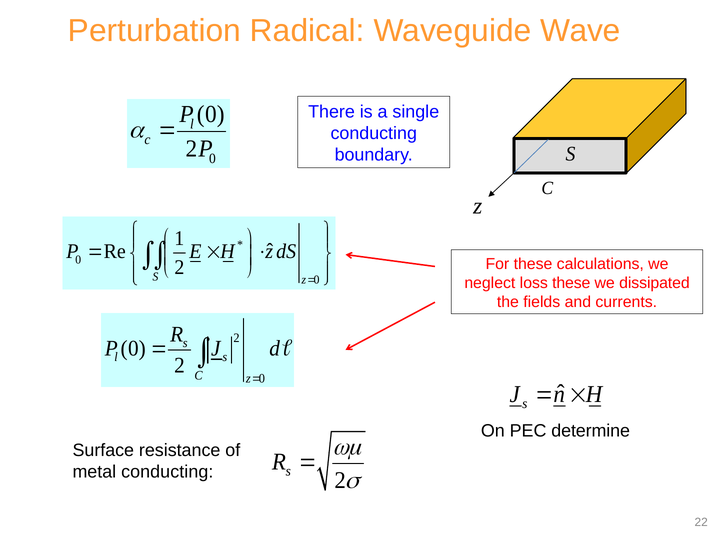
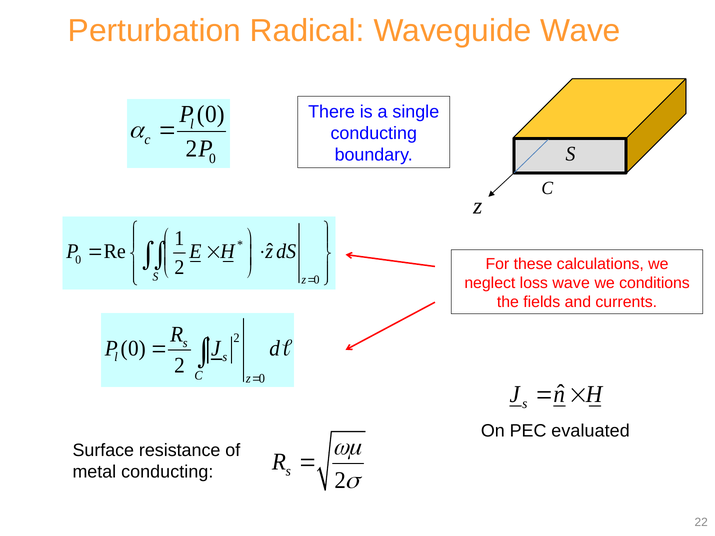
loss these: these -> wave
dissipated: dissipated -> conditions
determine: determine -> evaluated
